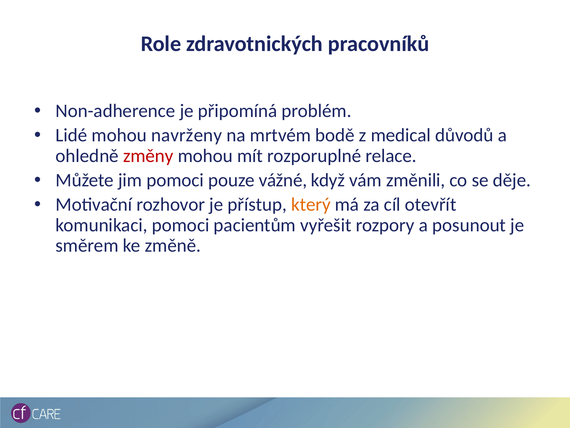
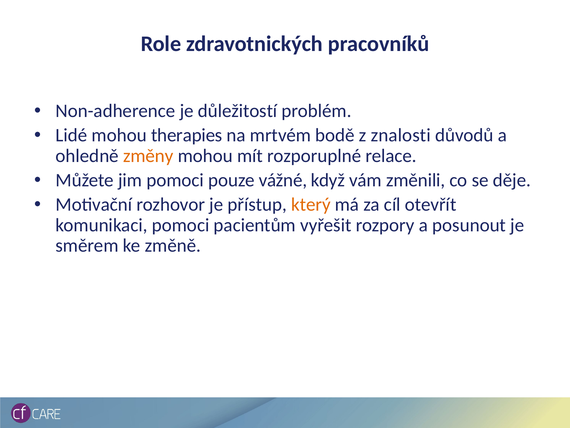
připomíná: připomíná -> důležitostí
navrženy: navrženy -> therapies
medical: medical -> znalosti
změny colour: red -> orange
